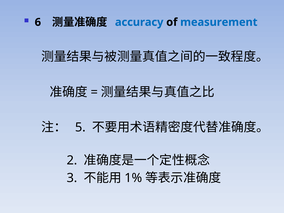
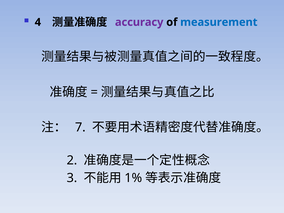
6: 6 -> 4
accuracy colour: blue -> purple
5: 5 -> 7
